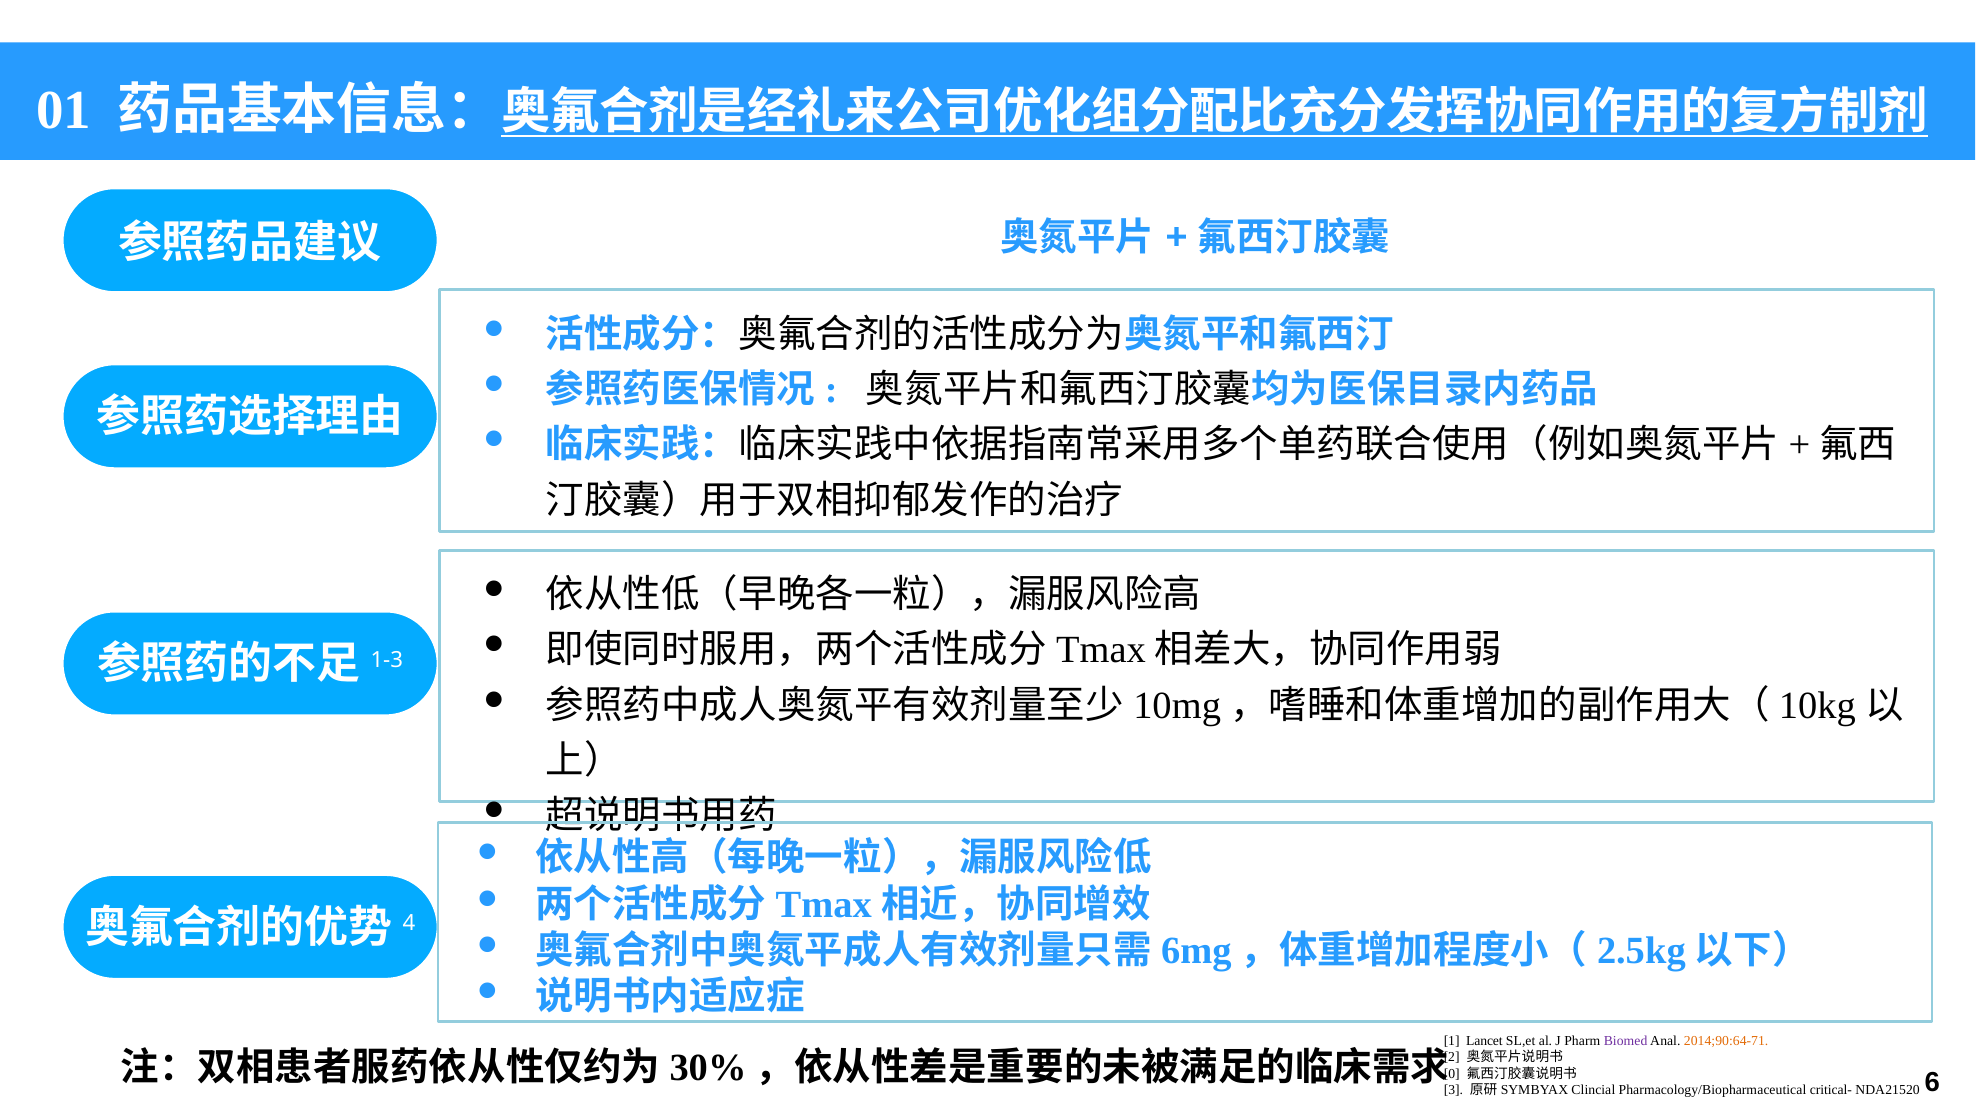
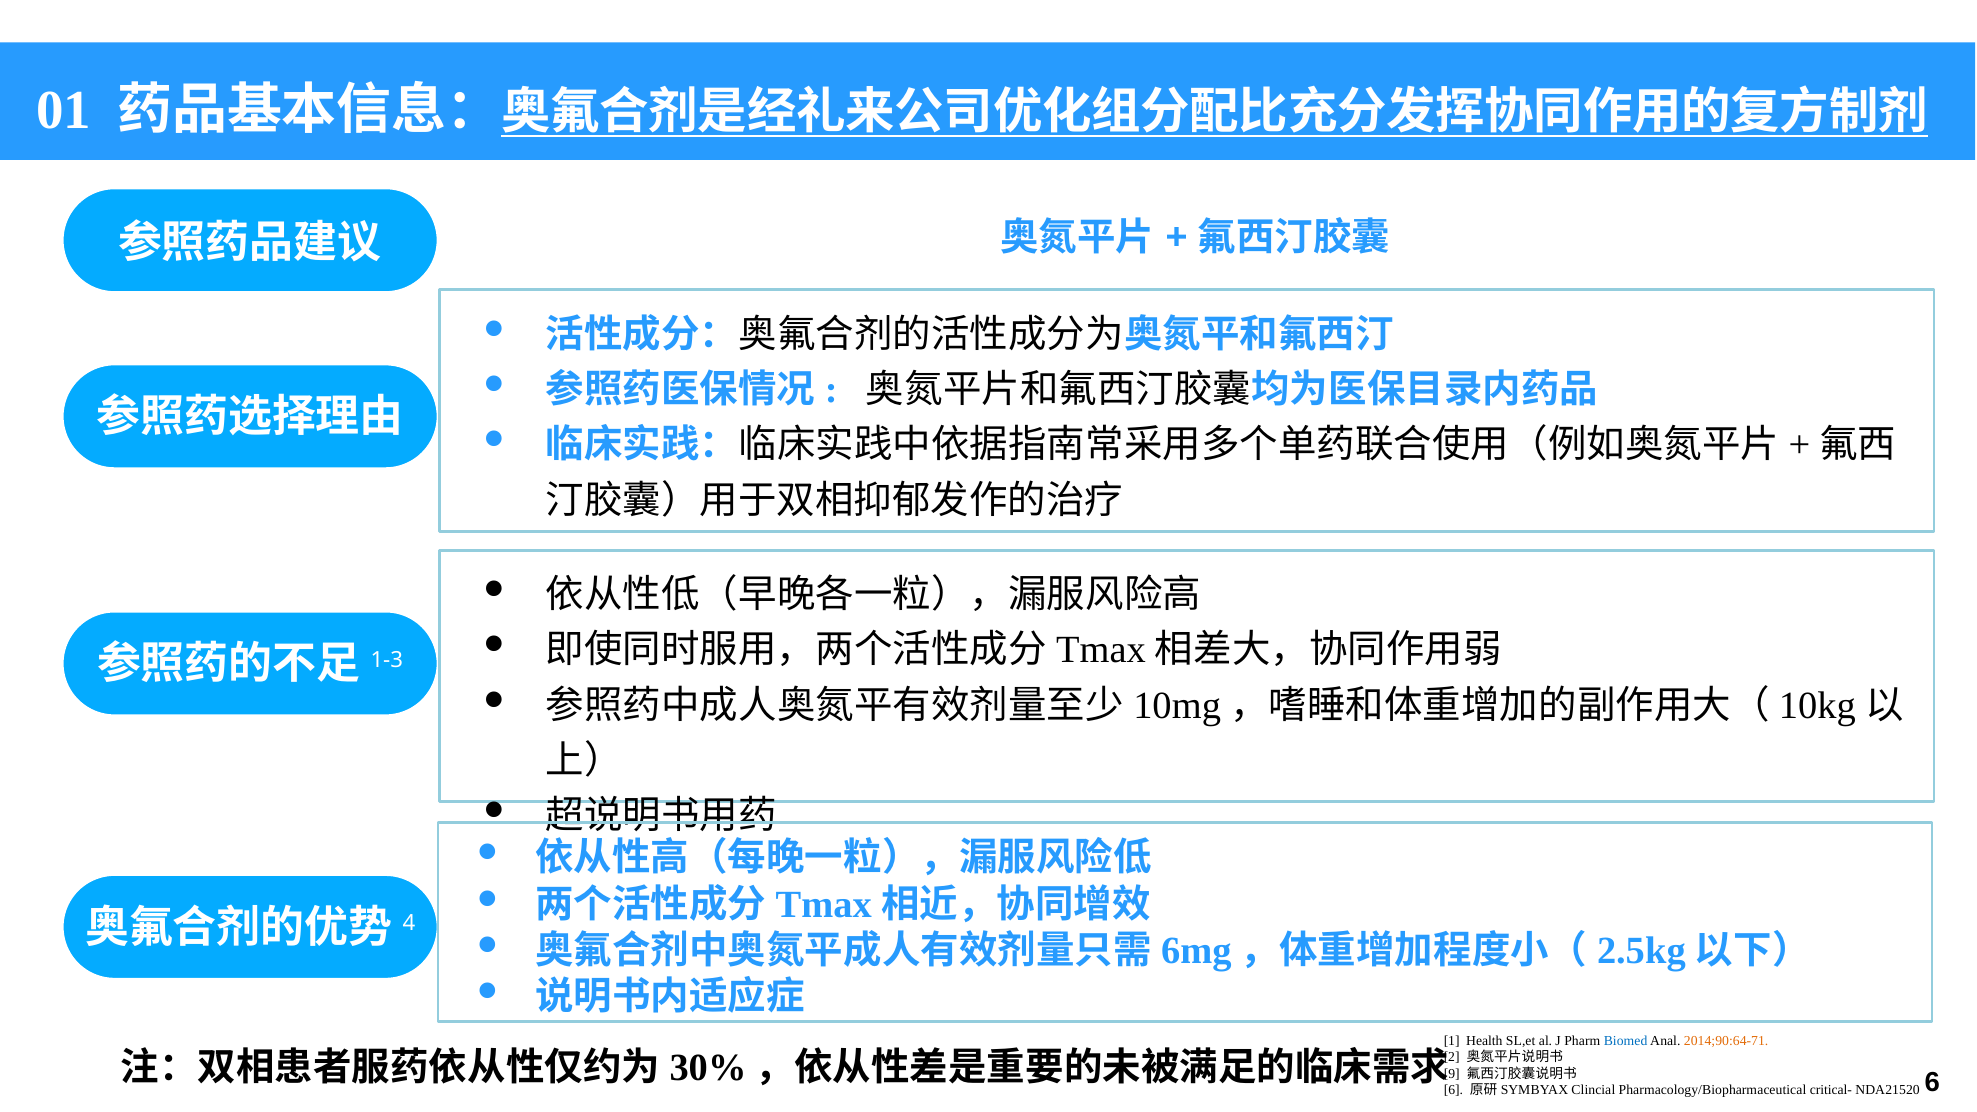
Lancet: Lancet -> Health
Biomed colour: purple -> blue
0: 0 -> 9
3 at (1453, 1090): 3 -> 6
